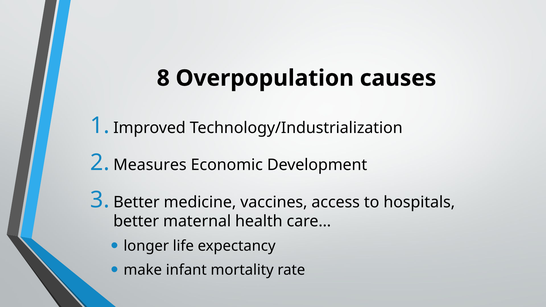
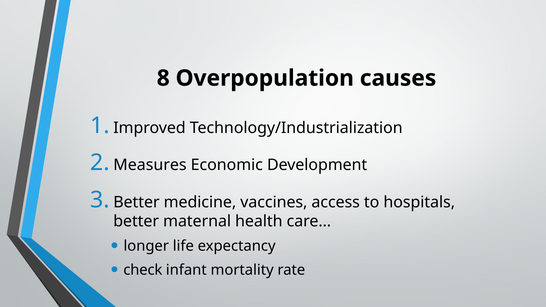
make: make -> check
